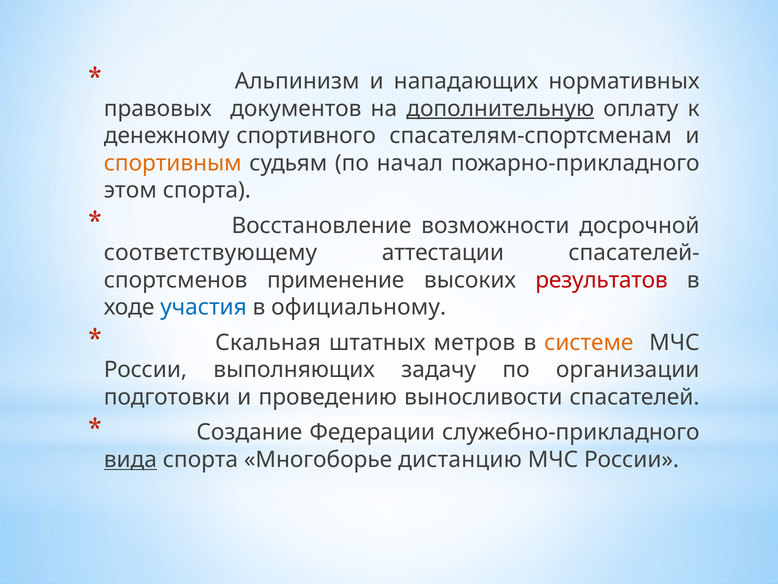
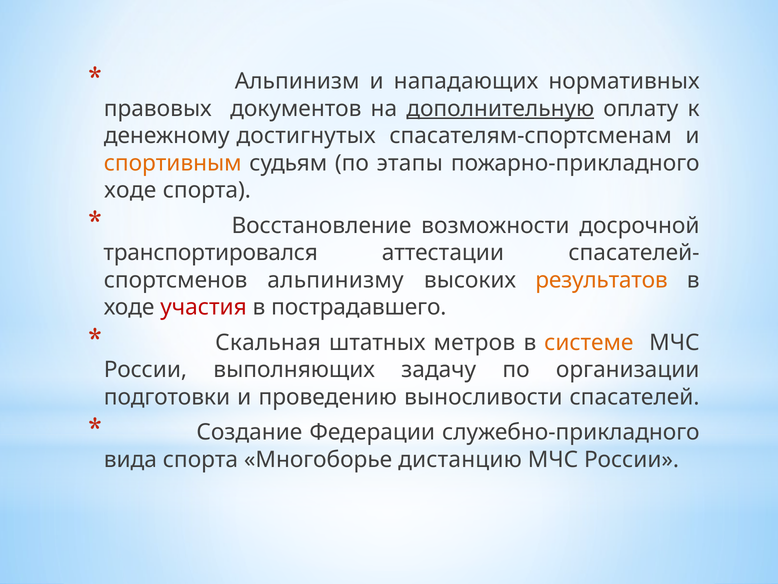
спортивного: спортивного -> достигнутых
начал: начал -> этапы
этом at (130, 190): этом -> ходе
соответствующему: соответствующему -> транспортировался
применение: применение -> альпинизму
результатов colour: red -> orange
участия colour: blue -> red
официальному: официальному -> пострадавшего
вида underline: present -> none
